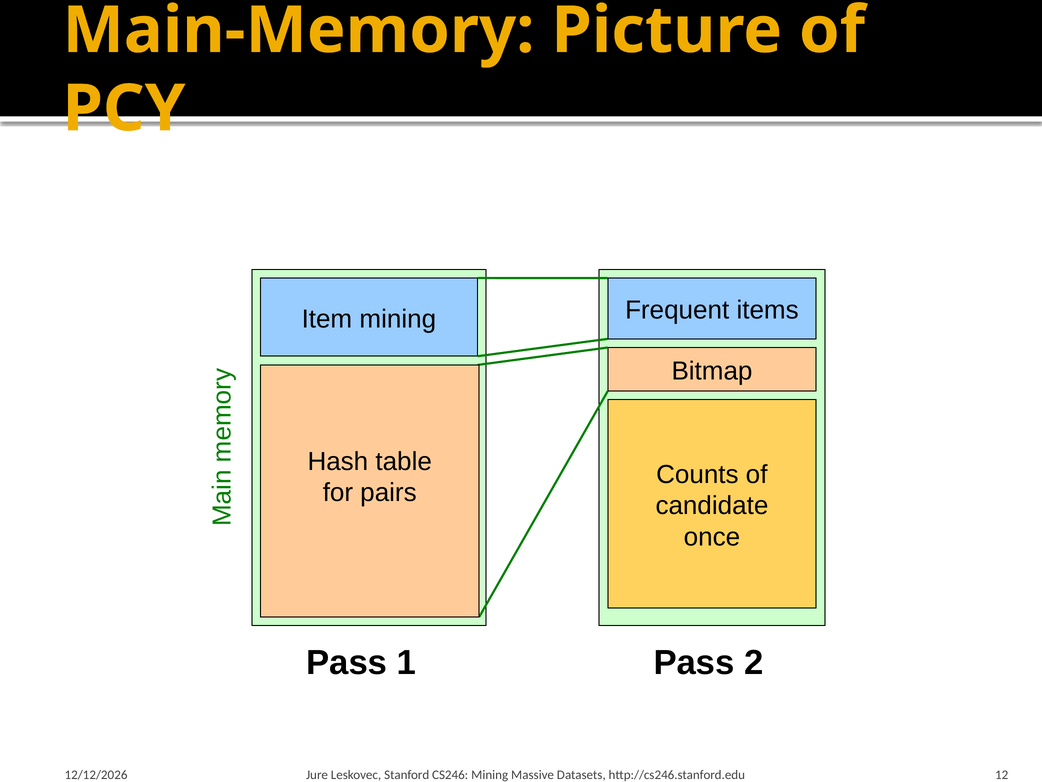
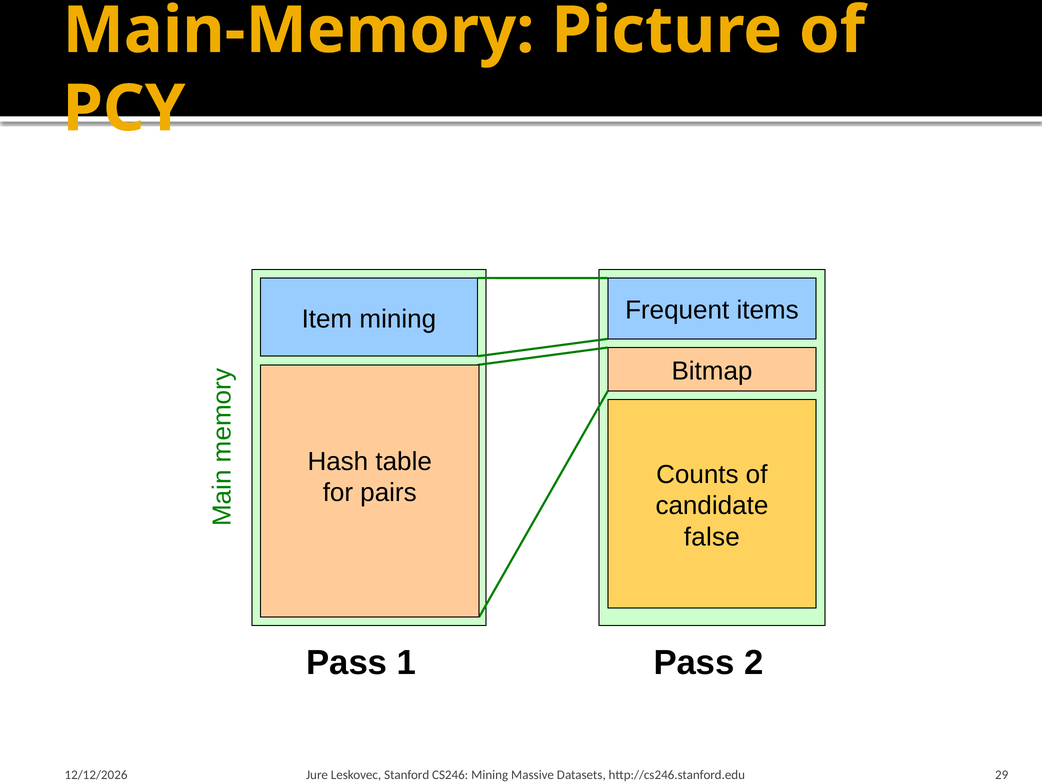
once: once -> false
12: 12 -> 29
